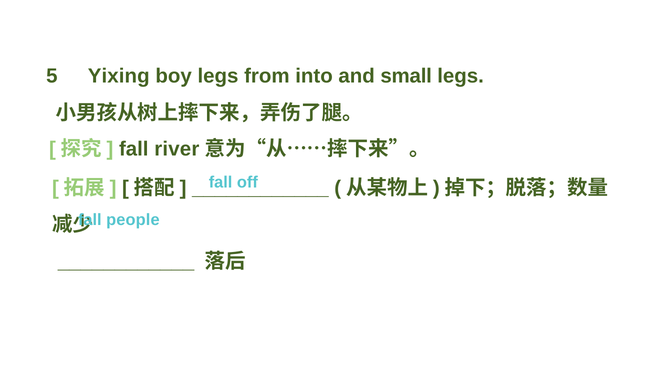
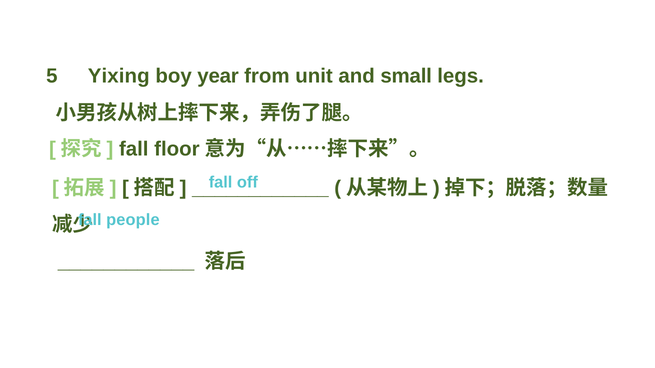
boy legs: legs -> year
into: into -> unit
river: river -> floor
